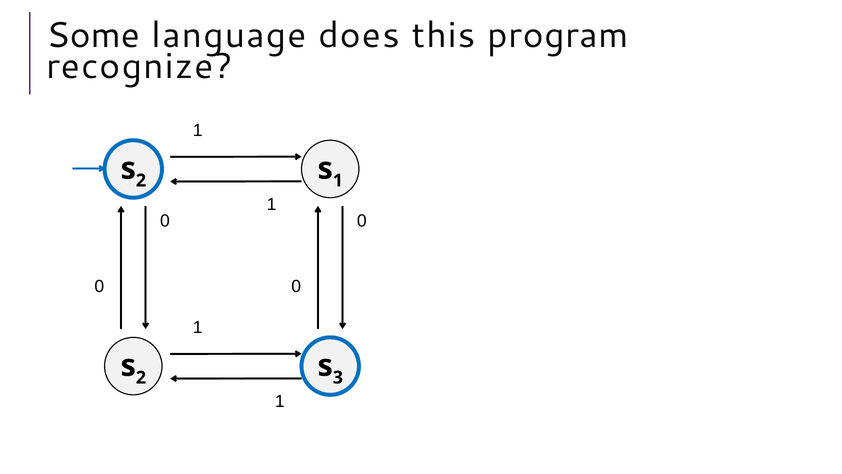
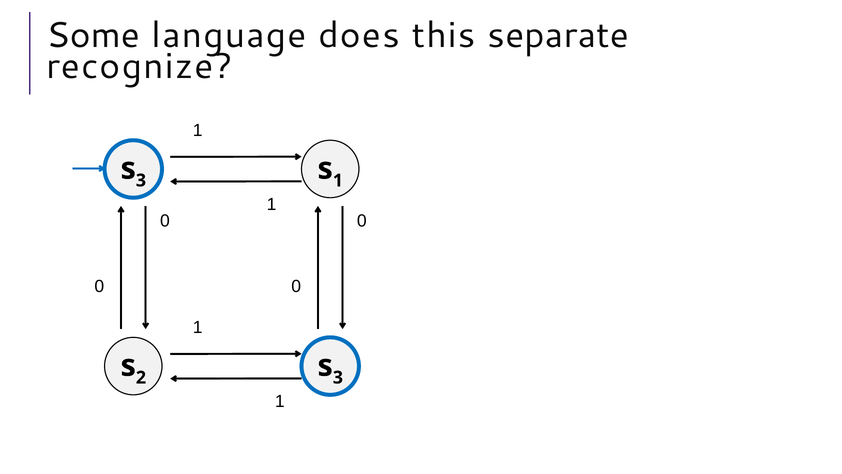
program: program -> separate
2 at (141, 180): 2 -> 3
